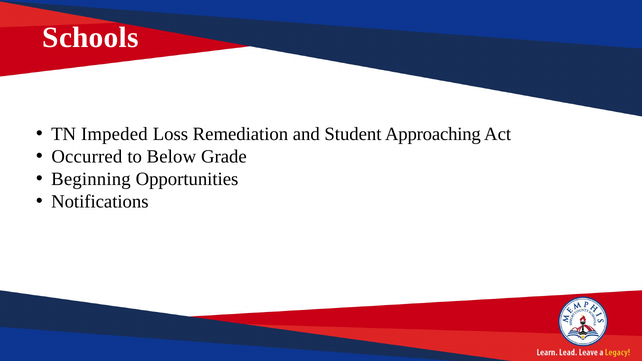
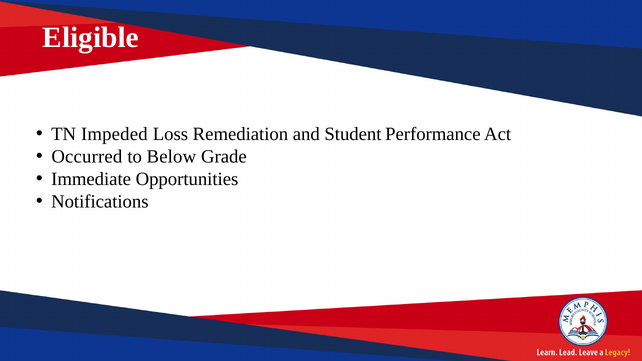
Schools: Schools -> Eligible
Approaching: Approaching -> Performance
Beginning: Beginning -> Immediate
